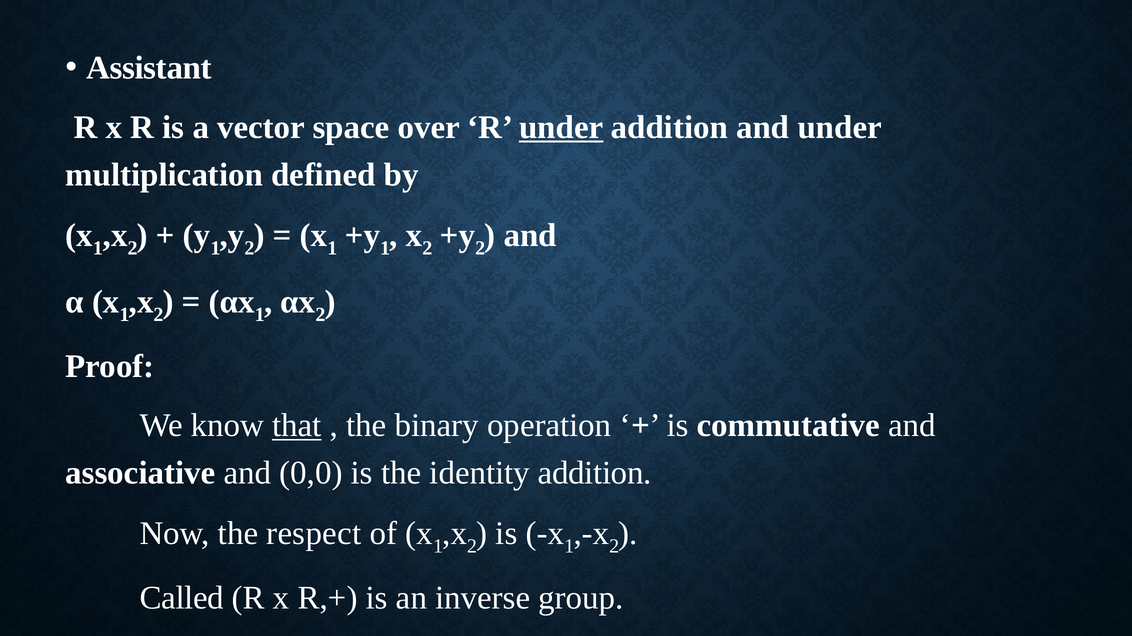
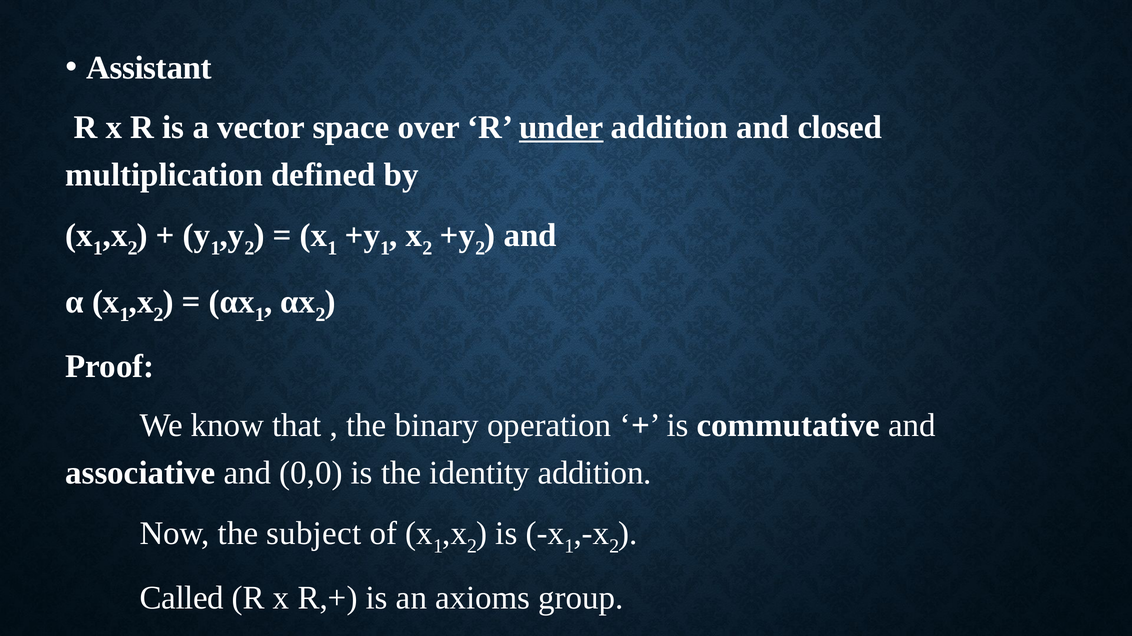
and under: under -> closed
that underline: present -> none
respect: respect -> subject
inverse: inverse -> axioms
